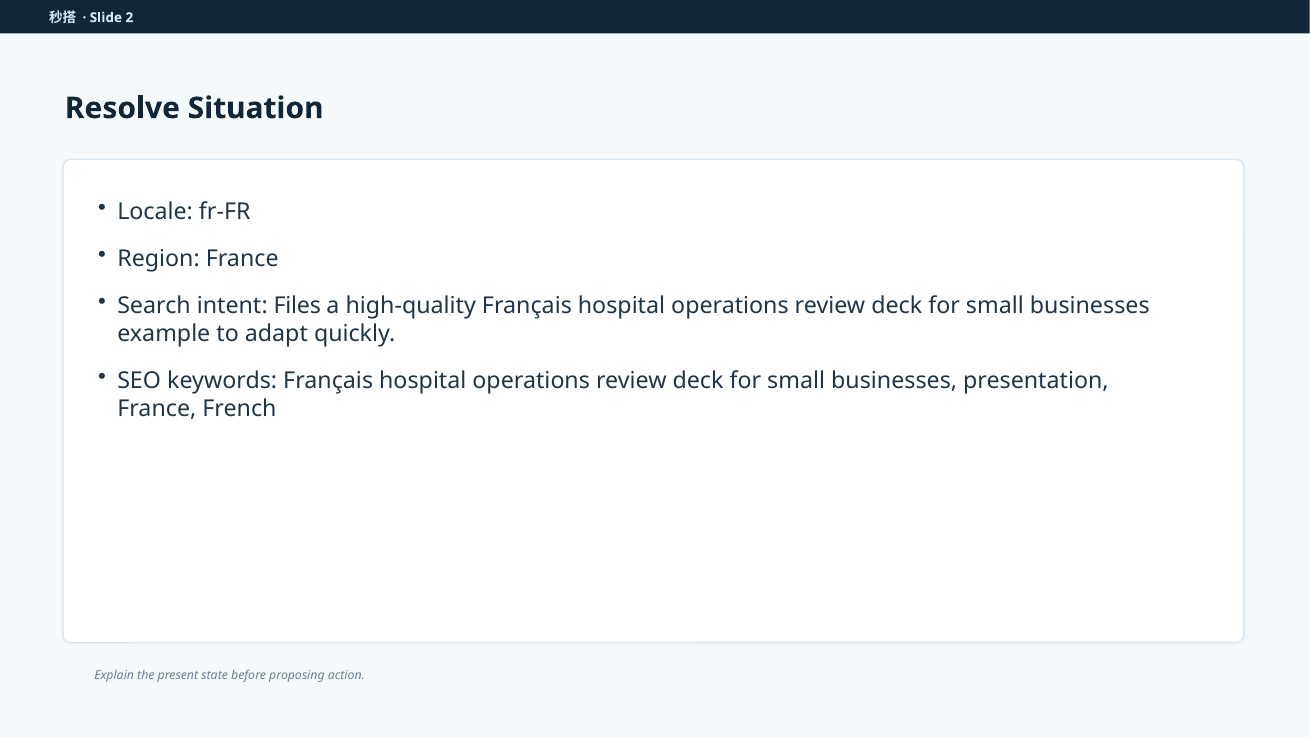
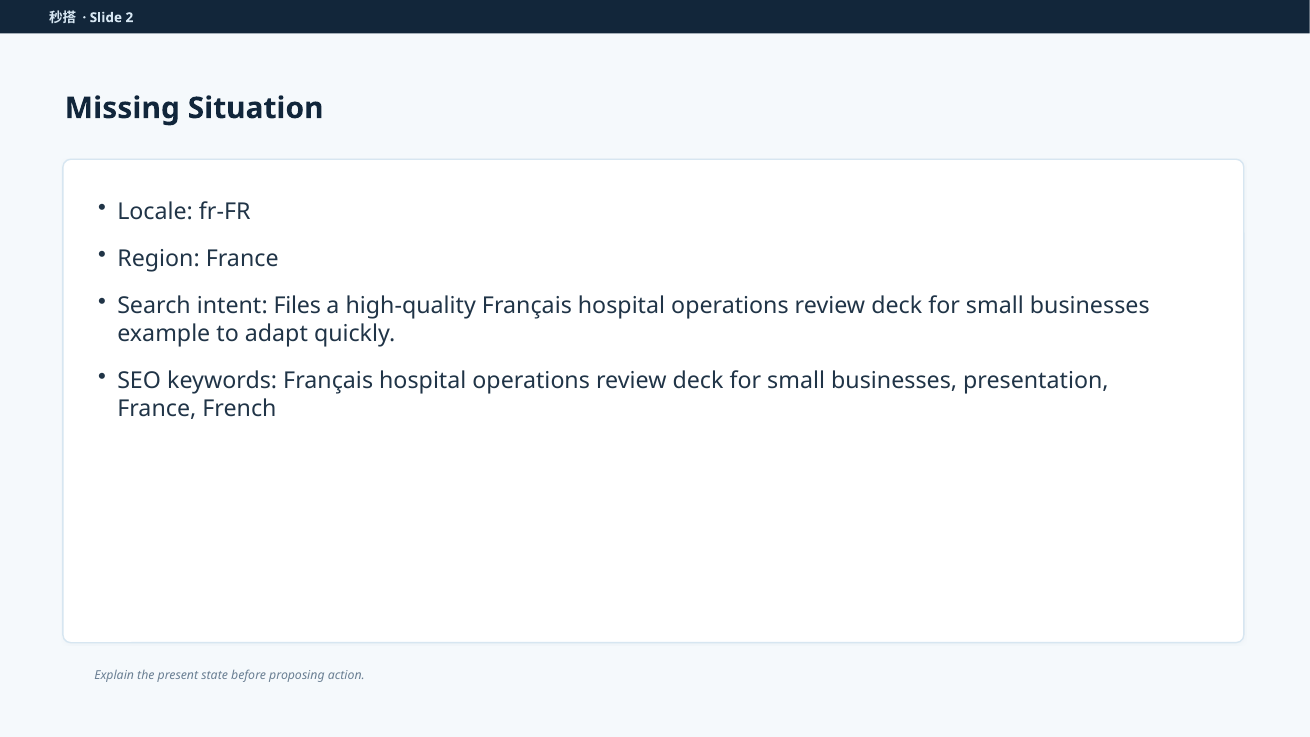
Resolve: Resolve -> Missing
